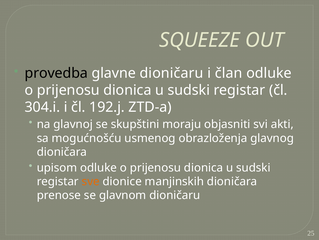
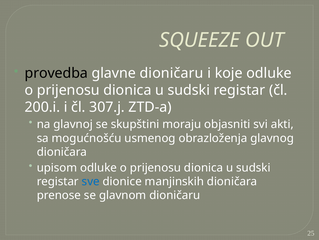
član: član -> koje
304.i: 304.i -> 200.i
192.j: 192.j -> 307.j
sve colour: orange -> blue
